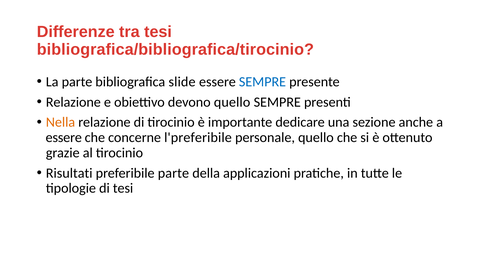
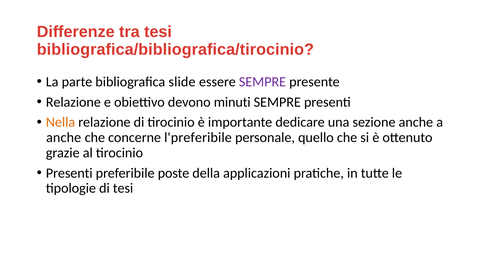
SEMPRE at (262, 82) colour: blue -> purple
devono quello: quello -> minuti
essere at (64, 137): essere -> anche
Risultati at (69, 173): Risultati -> Presenti
preferibile parte: parte -> poste
